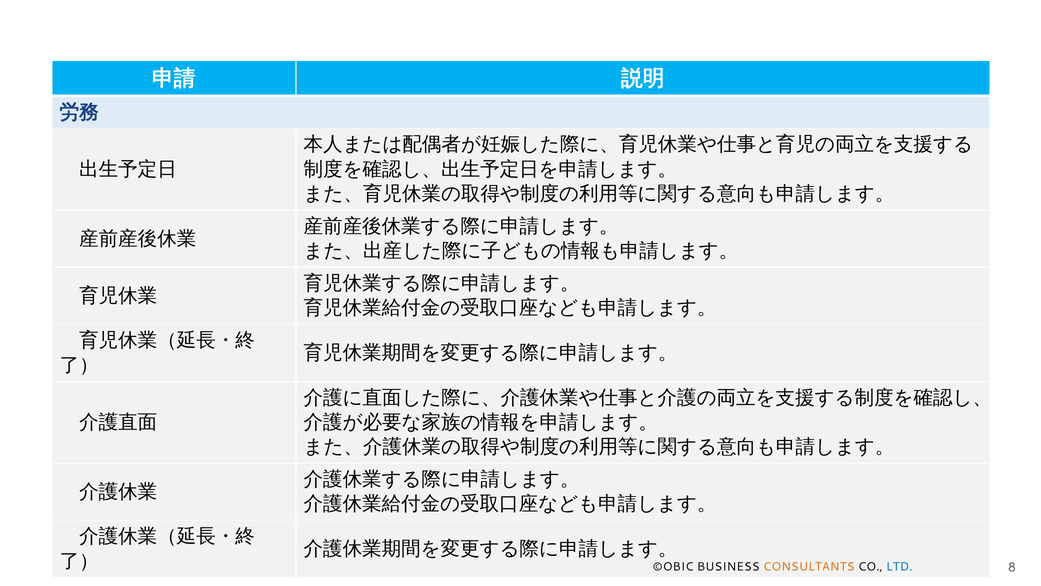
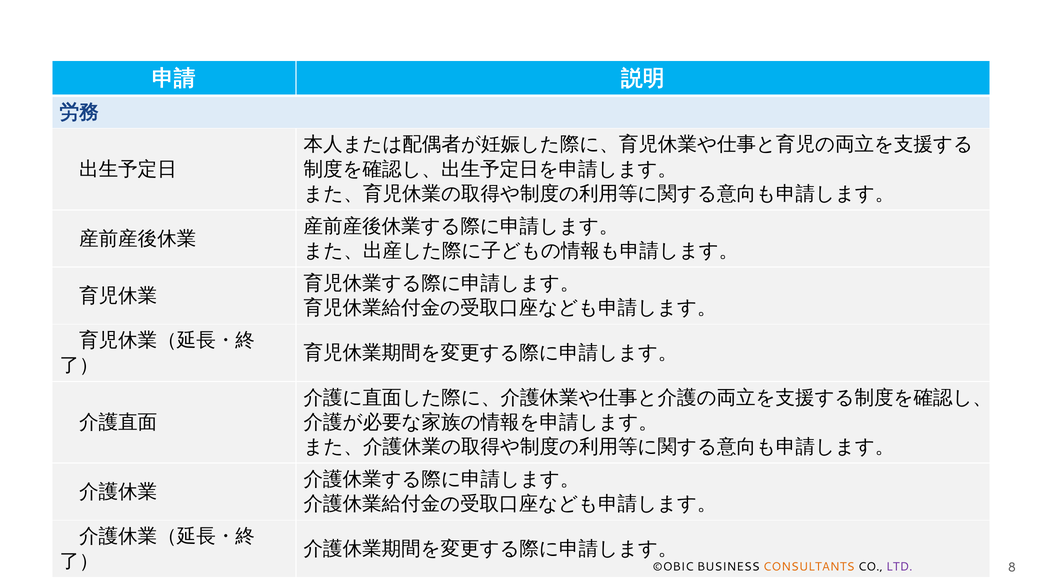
LTD colour: blue -> purple
